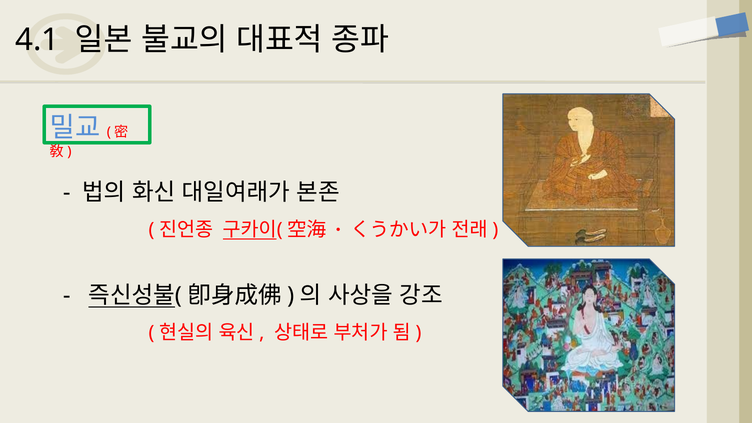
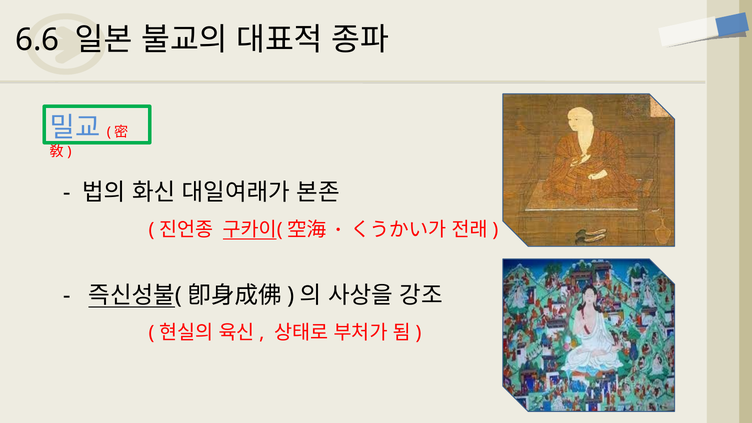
4.1: 4.1 -> 6.6
